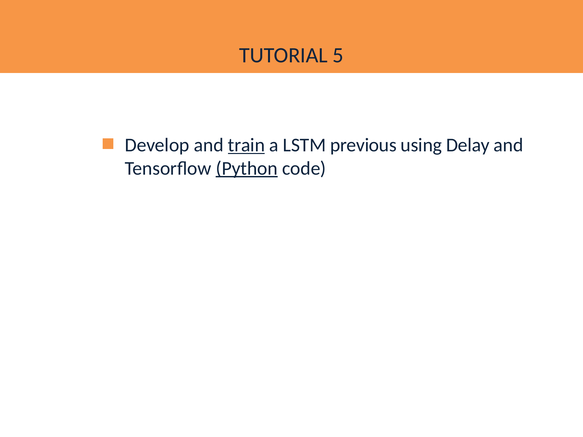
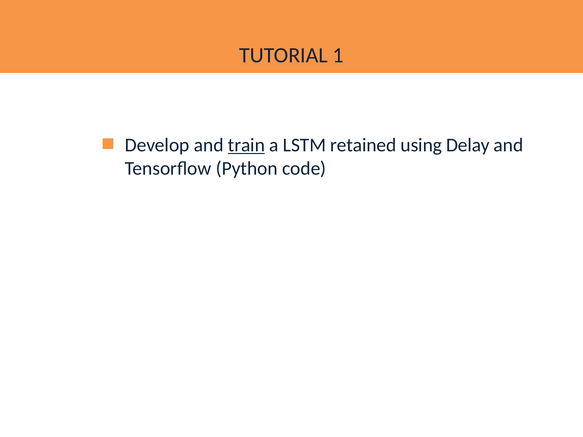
5: 5 -> 1
previous: previous -> retained
Python underline: present -> none
